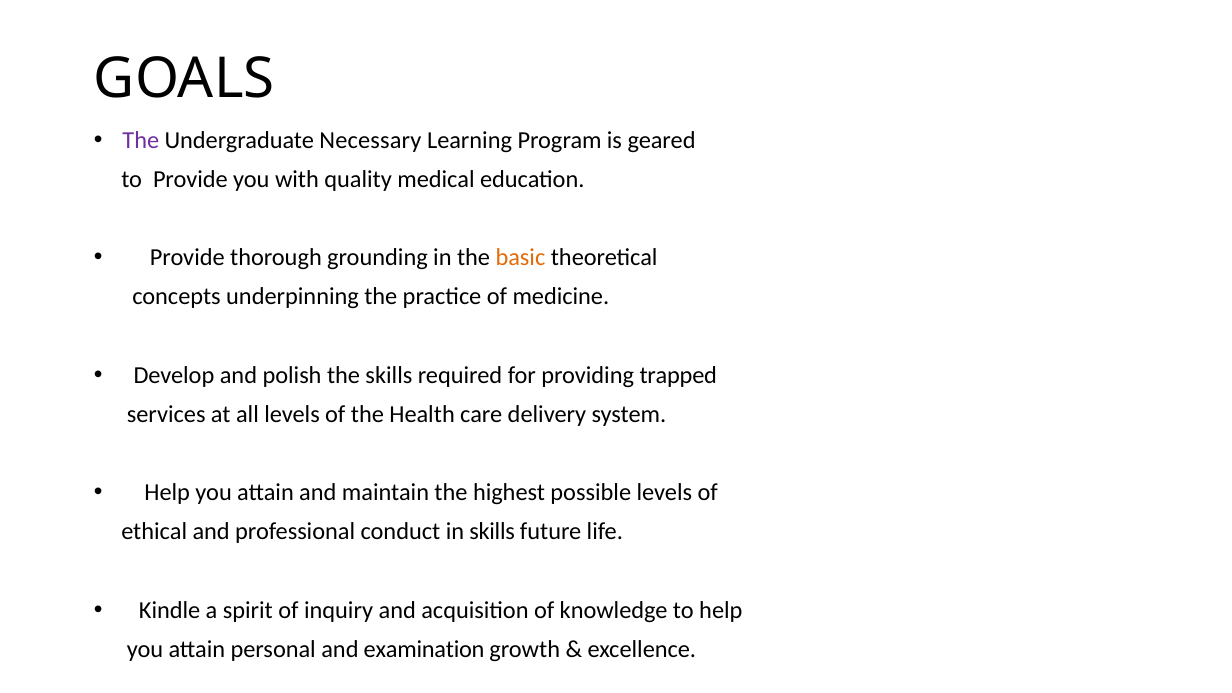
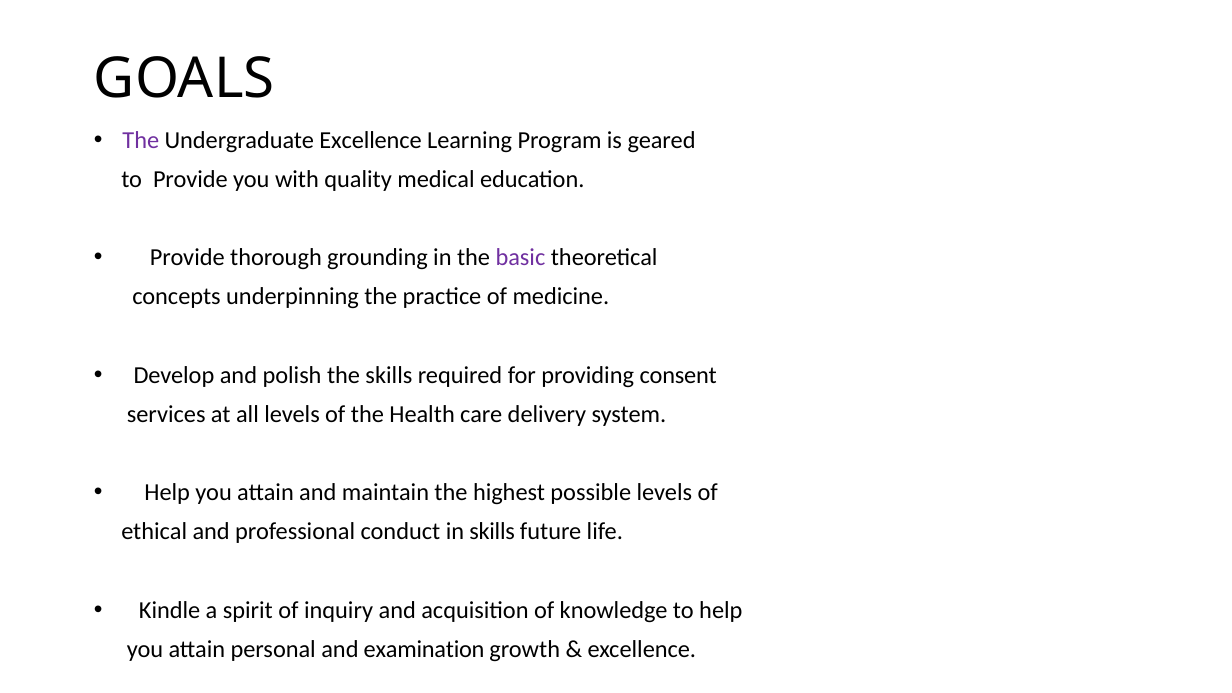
Undergraduate Necessary: Necessary -> Excellence
basic colour: orange -> purple
trapped: trapped -> consent
